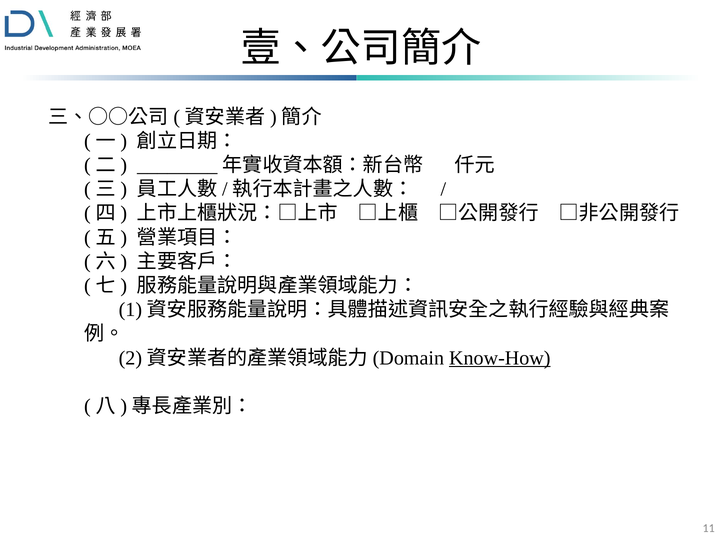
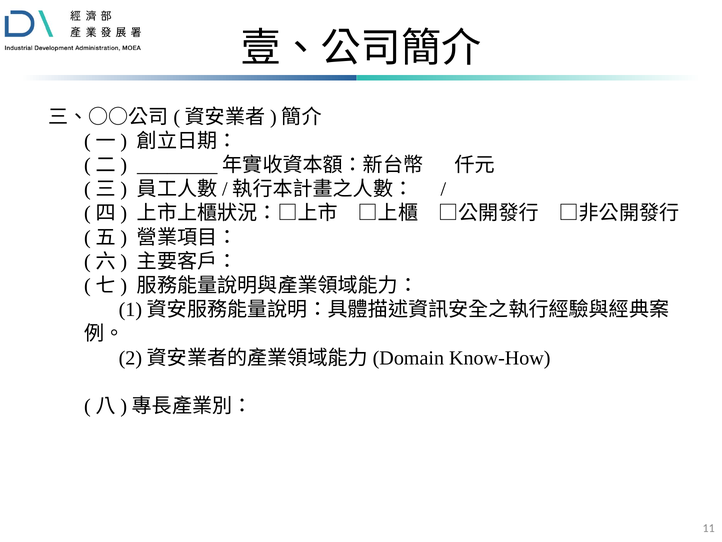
Know-How underline: present -> none
